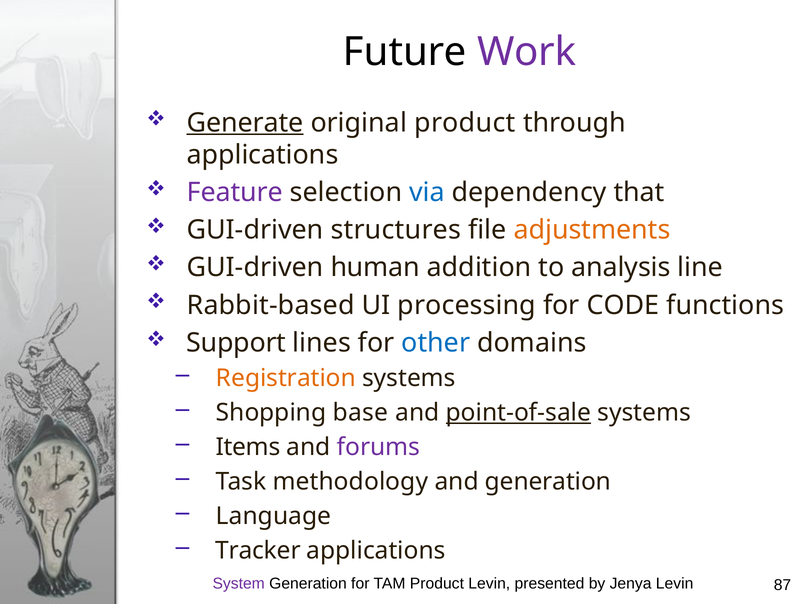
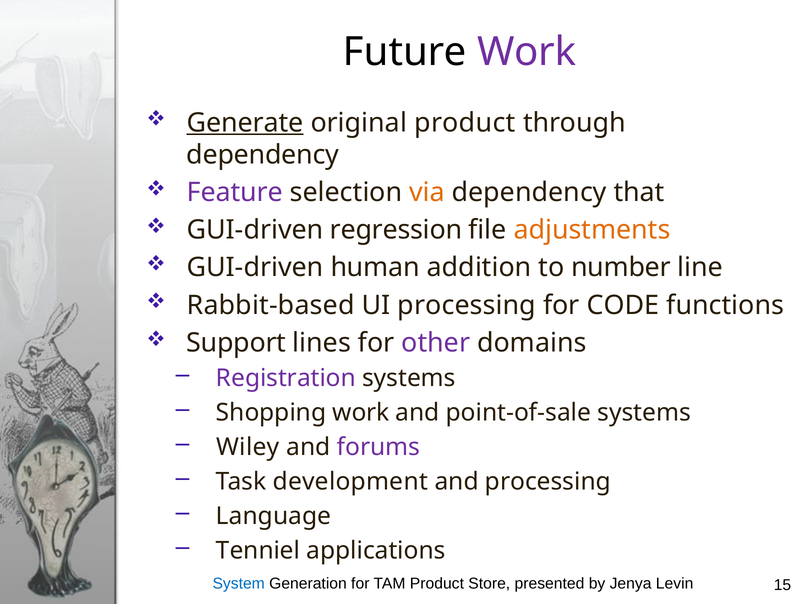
applications at (263, 155): applications -> dependency
via colour: blue -> orange
structures: structures -> regression
analysis: analysis -> number
other colour: blue -> purple
Registration colour: orange -> purple
Shopping base: base -> work
point-of-sale underline: present -> none
Items: Items -> Wiley
methodology: methodology -> development
and generation: generation -> processing
Tracker: Tracker -> Tenniel
System colour: purple -> blue
Product Levin: Levin -> Store
87: 87 -> 15
